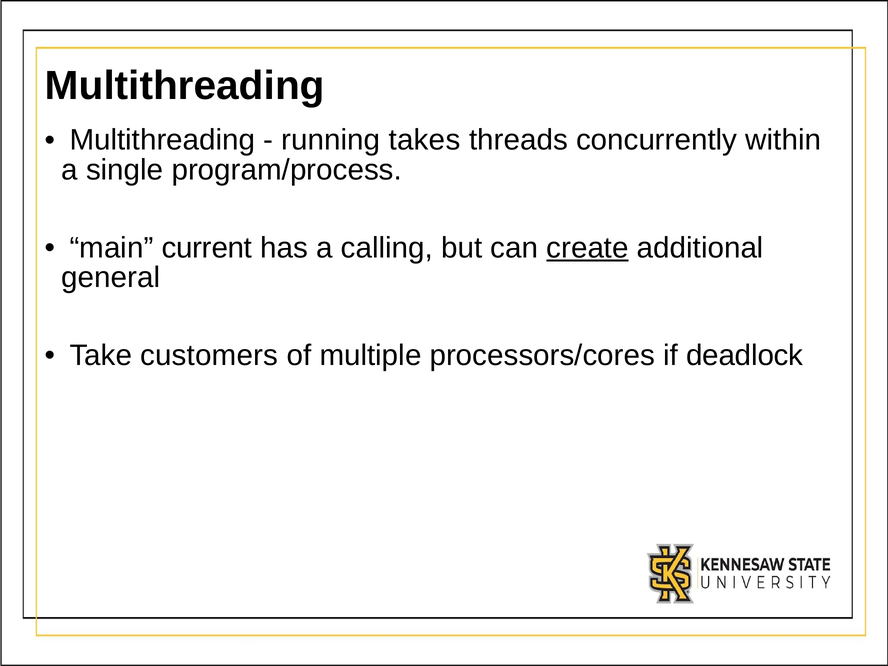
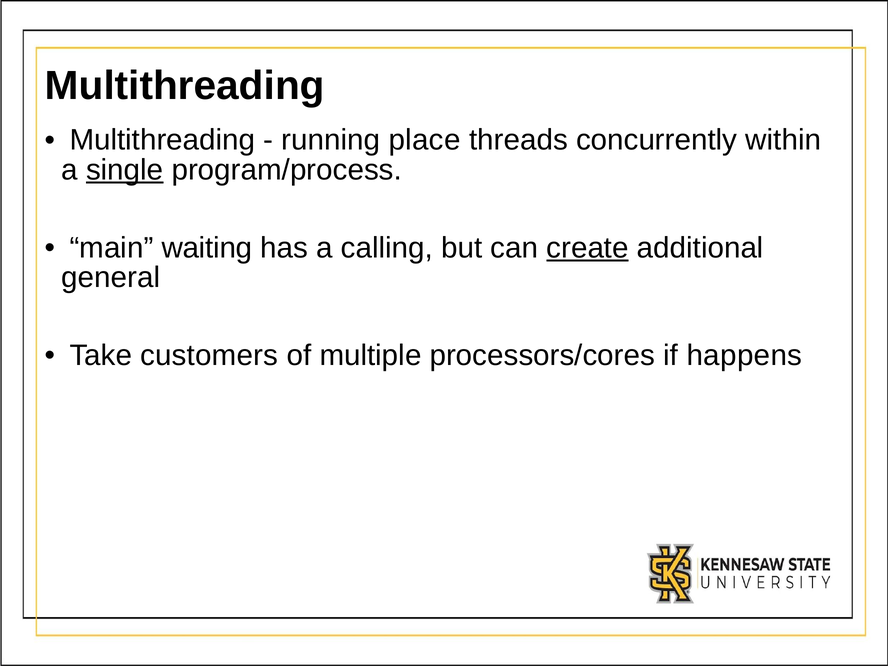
takes: takes -> place
single underline: none -> present
current: current -> waiting
deadlock: deadlock -> happens
